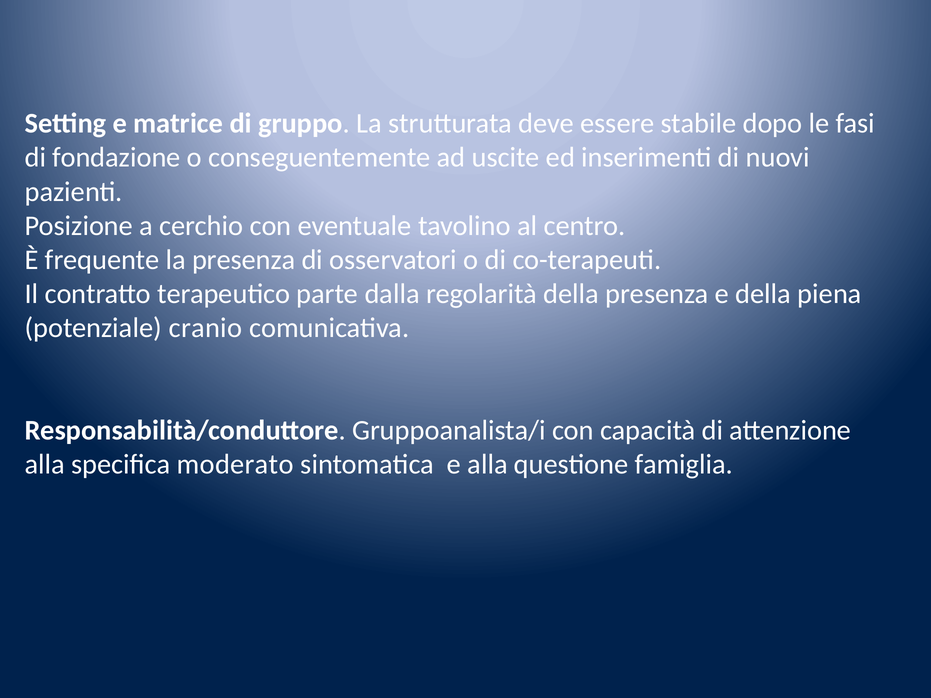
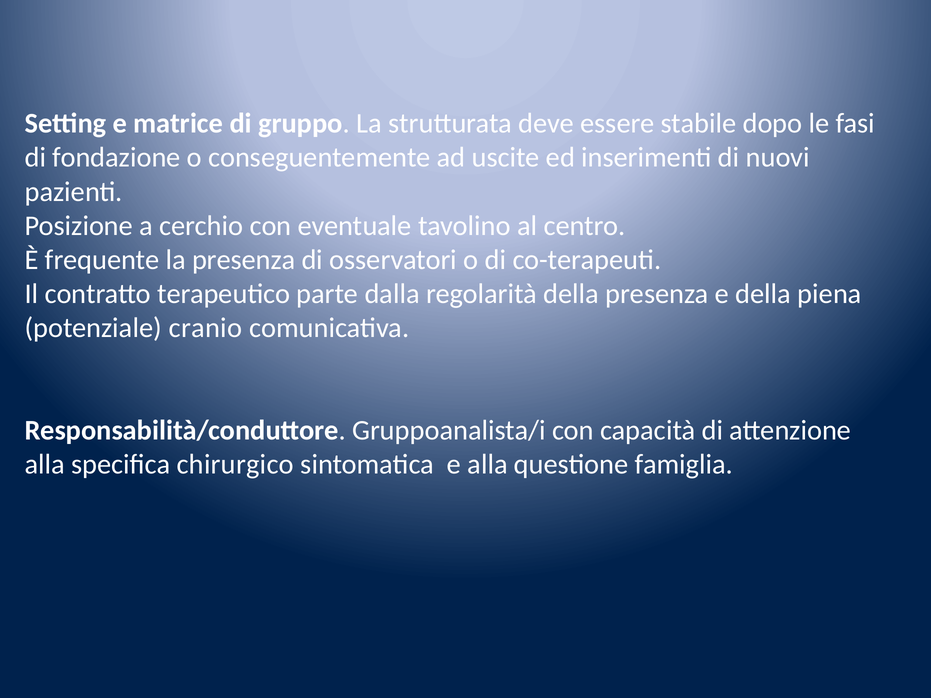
moderato: moderato -> chirurgico
